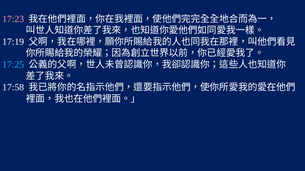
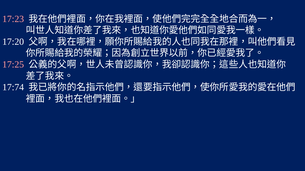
17:19: 17:19 -> 17:20
17:25 colour: light blue -> pink
17:58: 17:58 -> 17:74
